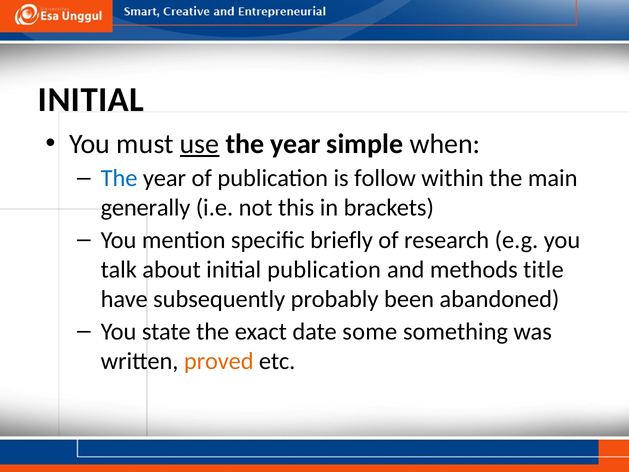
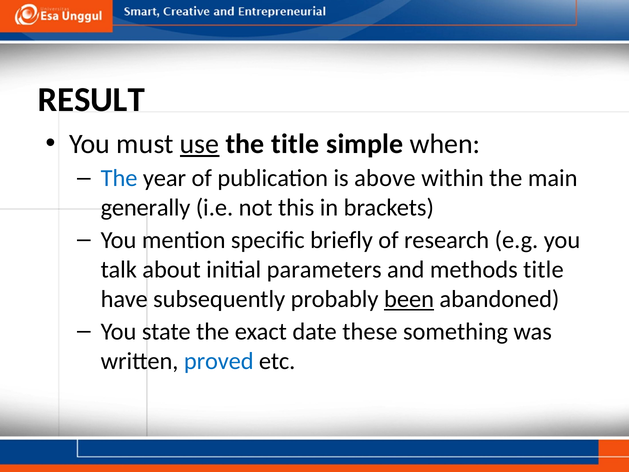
INITIAL at (91, 100): INITIAL -> RESULT
year at (296, 144): year -> title
follow: follow -> above
initial publication: publication -> parameters
been underline: none -> present
some: some -> these
proved colour: orange -> blue
